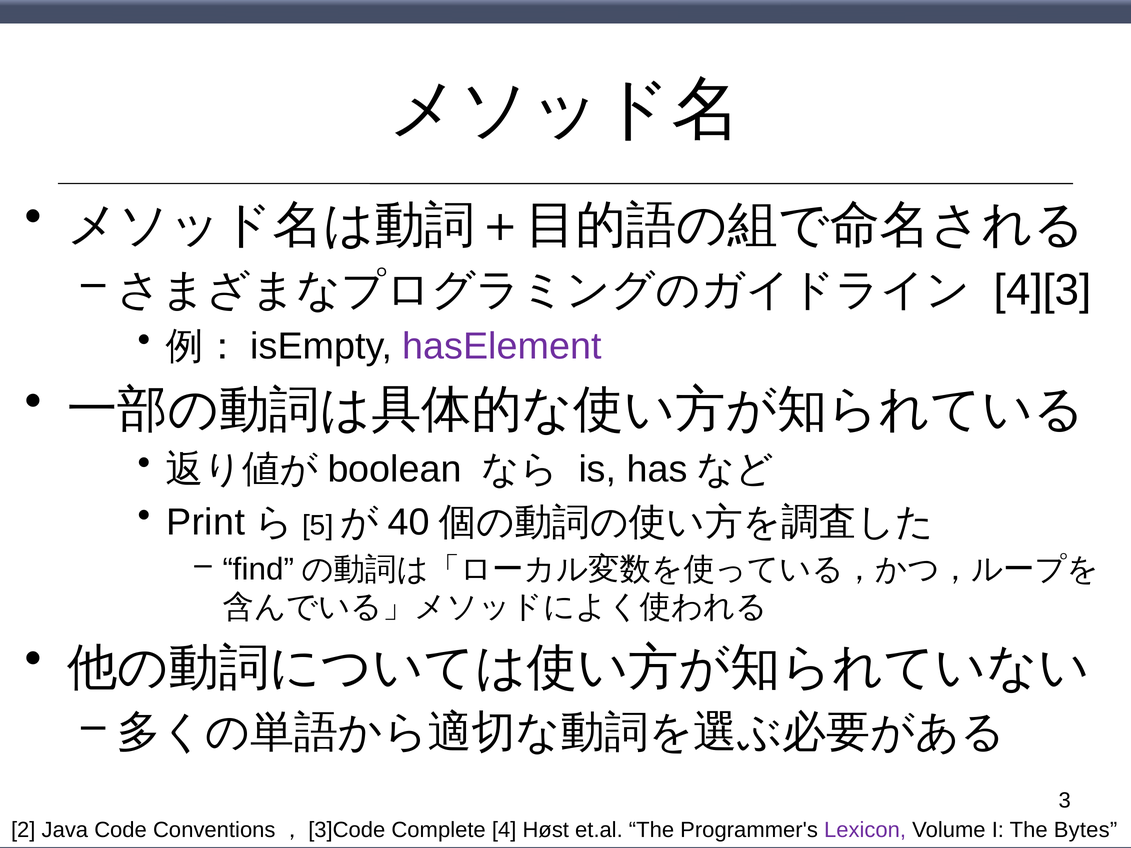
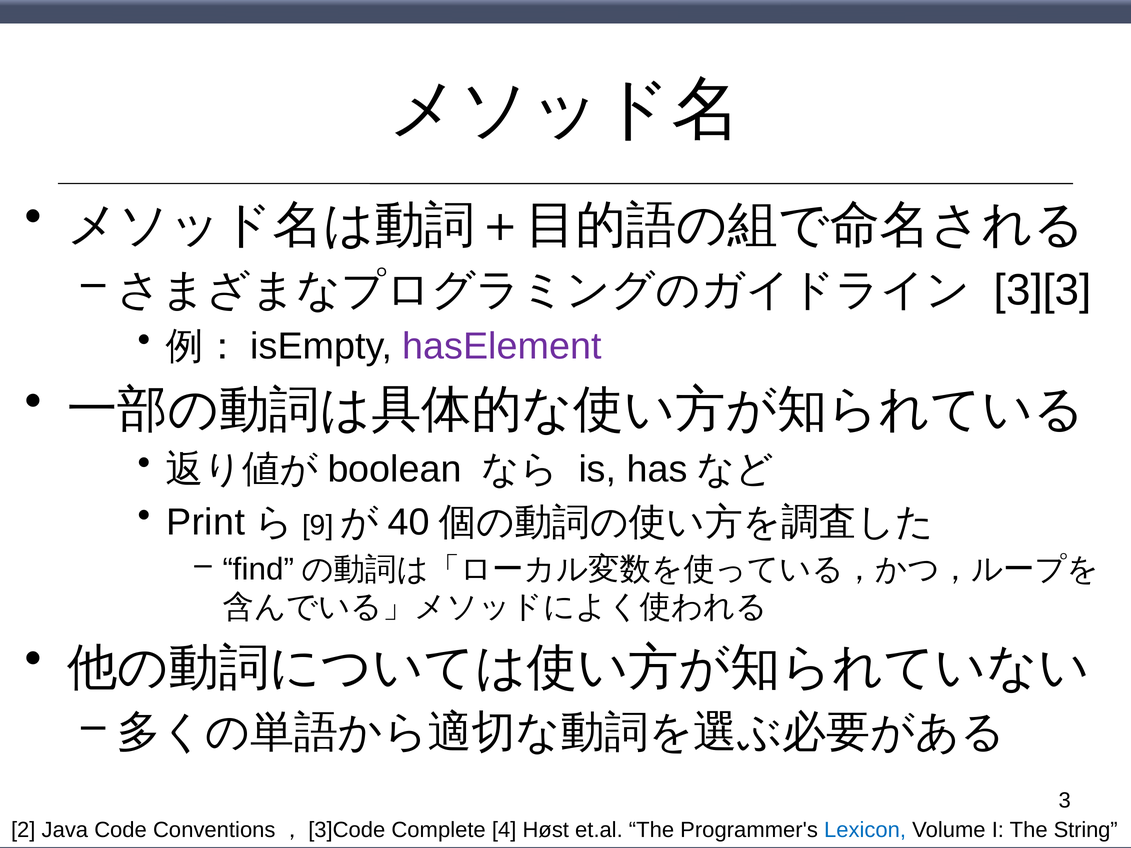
4][3: 4][3 -> 3][3
5: 5 -> 9
Lexicon colour: purple -> blue
Bytes: Bytes -> String
